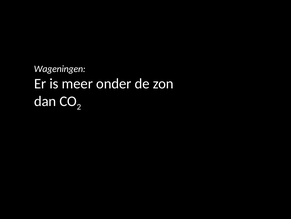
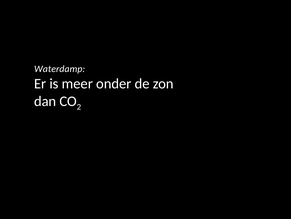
Wageningen: Wageningen -> Waterdamp
